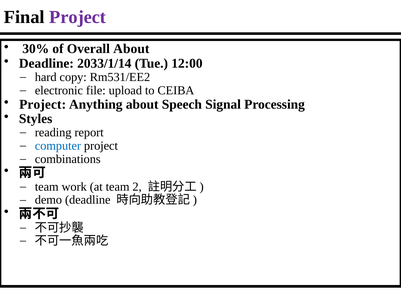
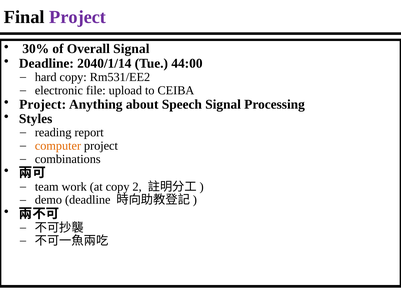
Overall About: About -> Signal
2033/1/14: 2033/1/14 -> 2040/1/14
12:00: 12:00 -> 44:00
computer colour: blue -> orange
at team: team -> copy
